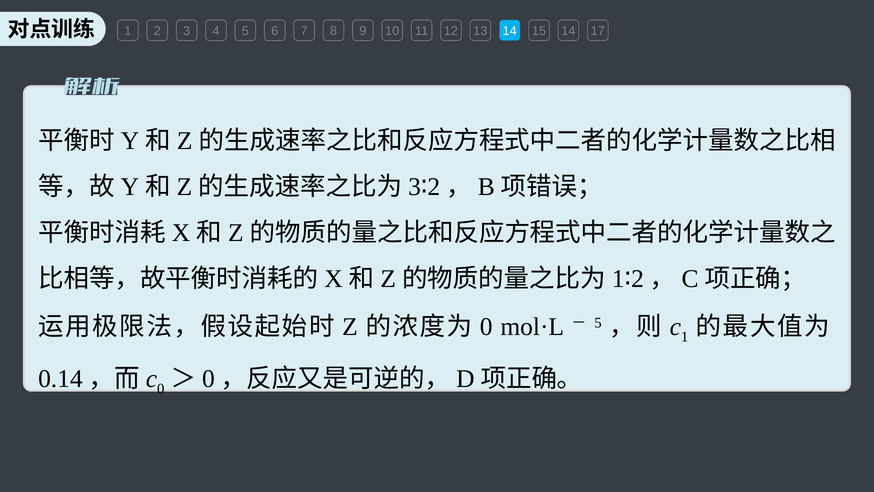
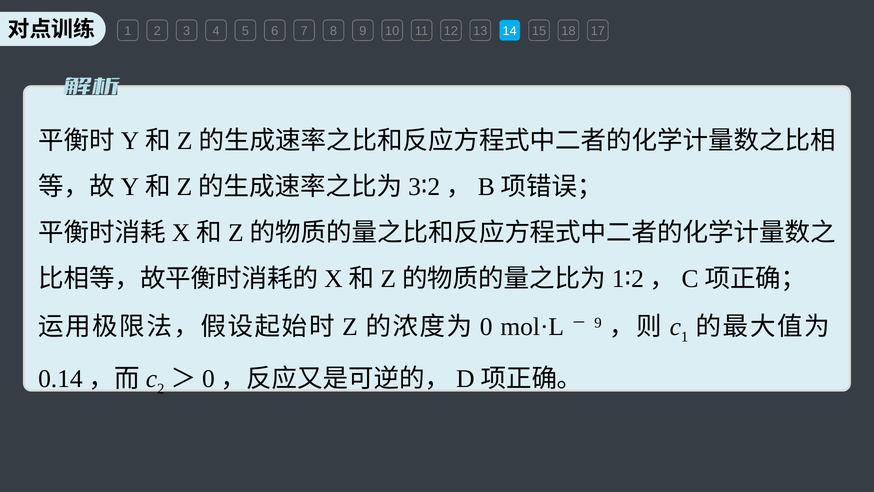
15 14: 14 -> 18
5 at (598, 323): 5 -> 9
0 at (161, 389): 0 -> 2
